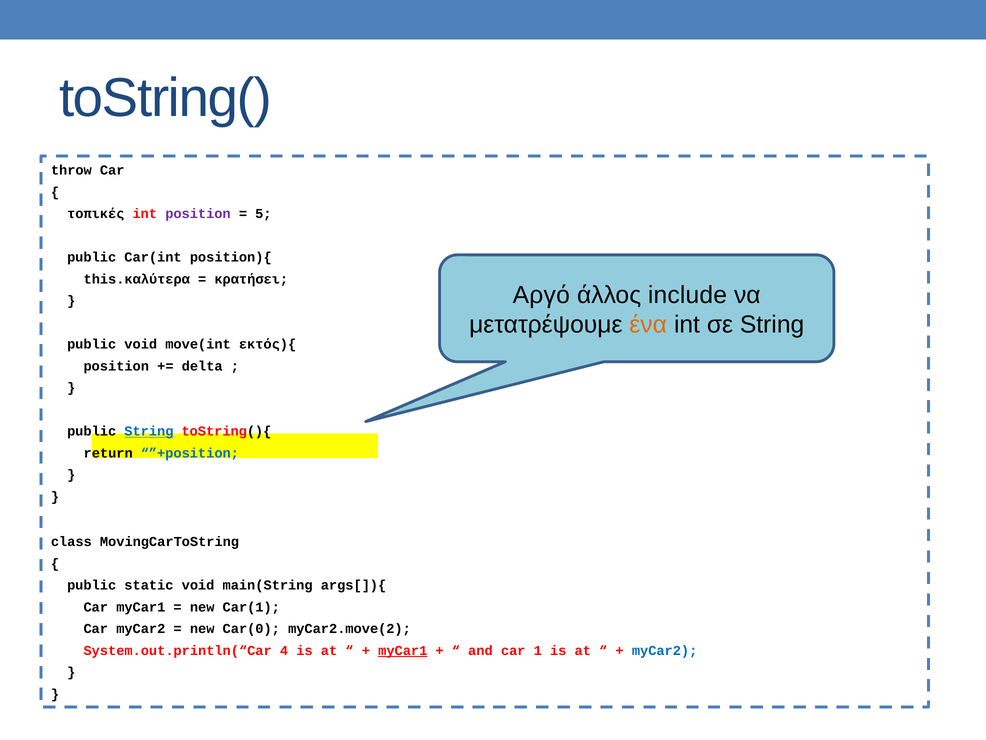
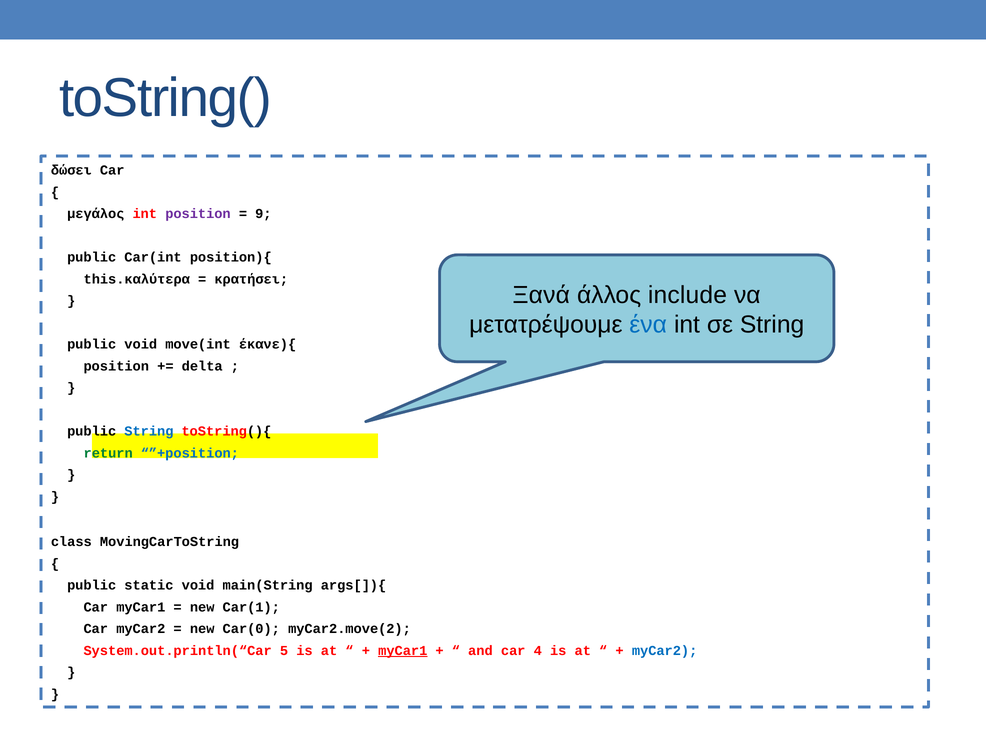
throw: throw -> δώσει
τοπικές: τοπικές -> μεγάλος
5: 5 -> 9
Αργό: Αργό -> Ξανά
ένα colour: orange -> blue
εκτός){: εκτός){ -> έκανε){
String at (149, 431) underline: present -> none
return colour: black -> green
4: 4 -> 5
1: 1 -> 4
